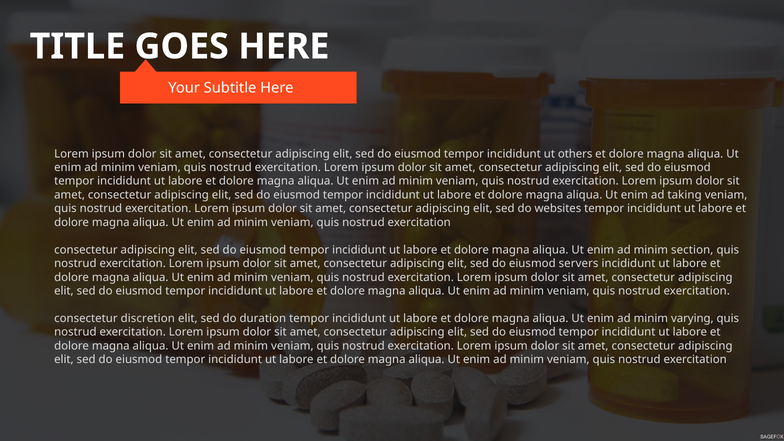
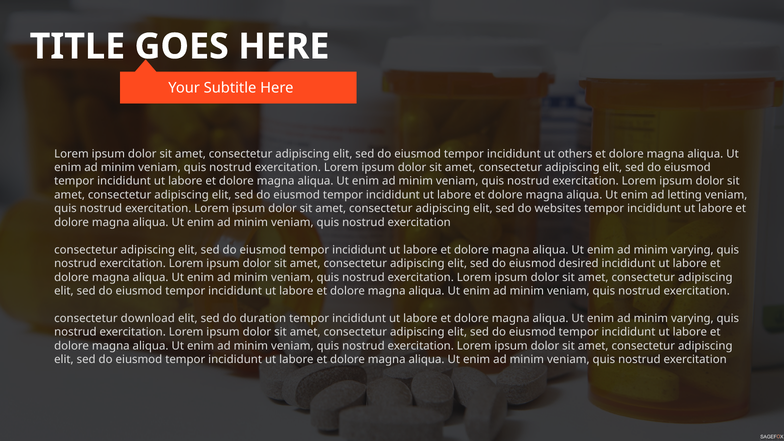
taking: taking -> letting
section at (692, 250): section -> varying
servers: servers -> desired
discretion: discretion -> download
